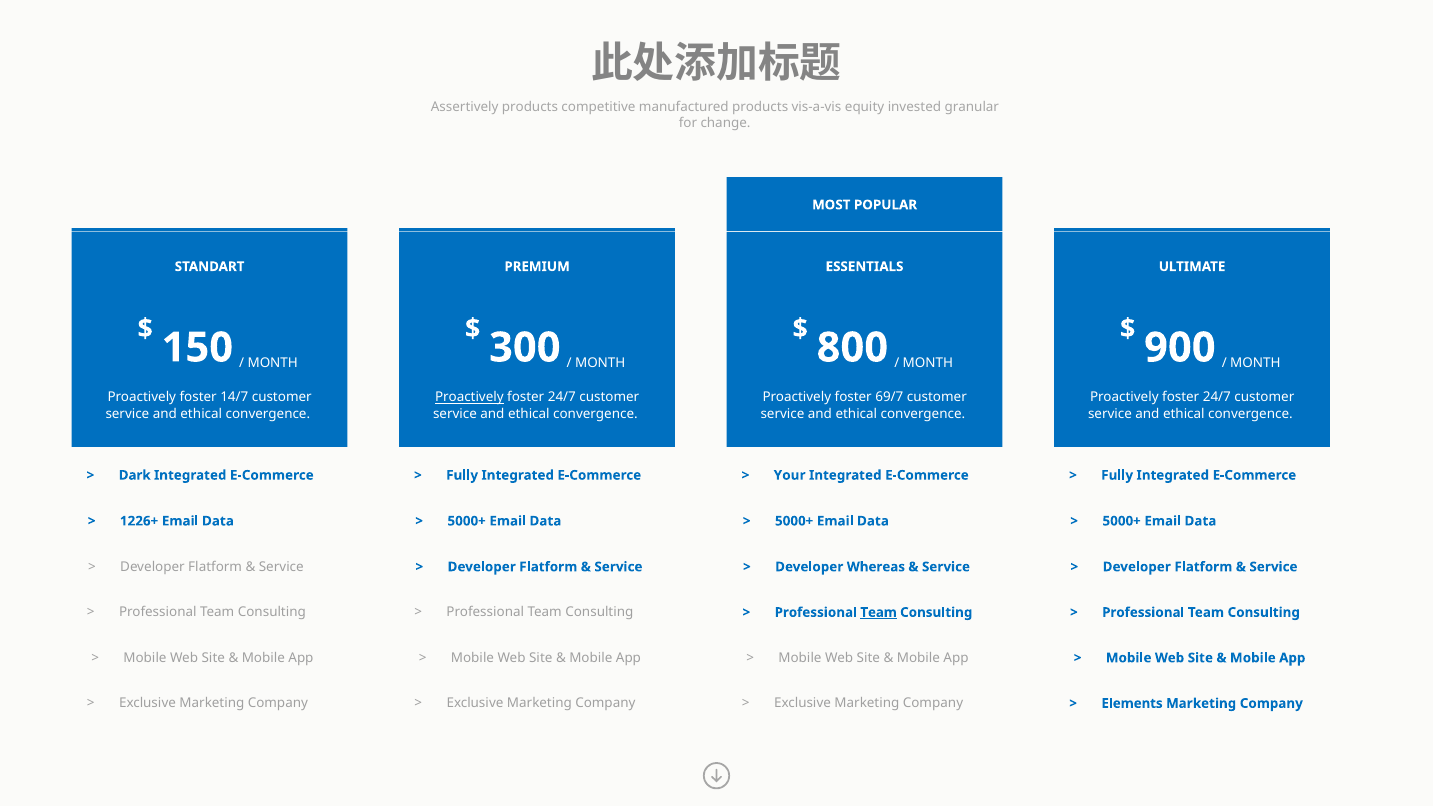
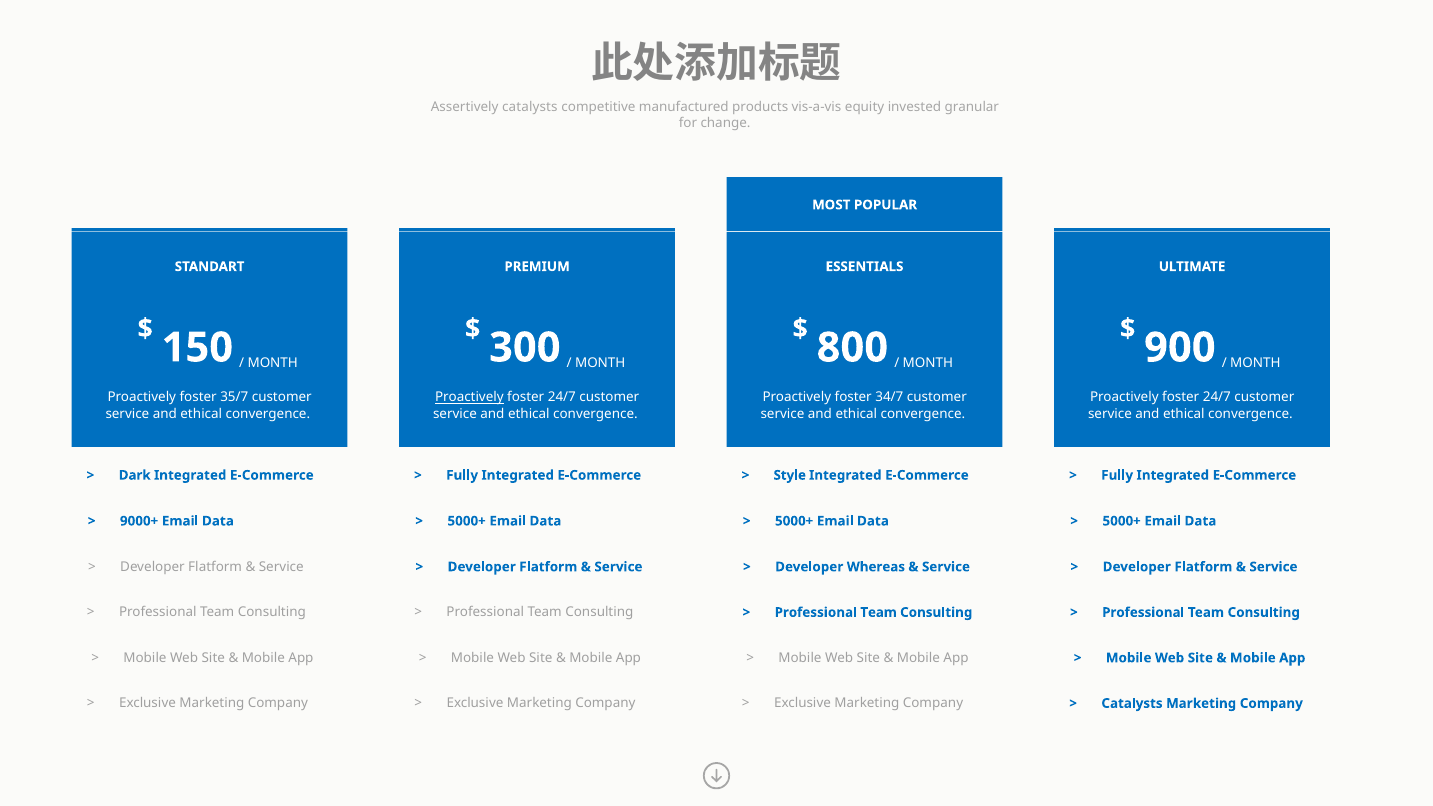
Assertively products: products -> catalysts
14/7: 14/7 -> 35/7
69/7: 69/7 -> 34/7
Your: Your -> Style
1226+: 1226+ -> 9000+
Team at (879, 612) underline: present -> none
Elements at (1132, 703): Elements -> Catalysts
